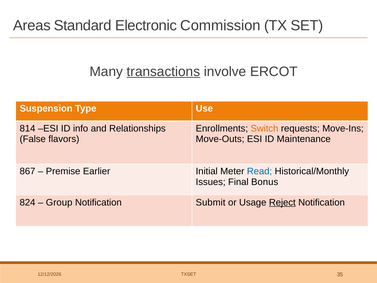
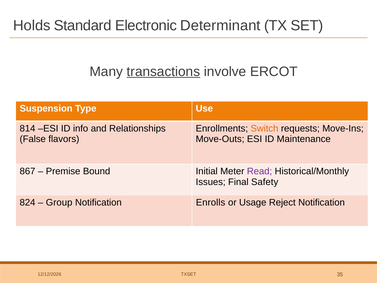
Areas: Areas -> Holds
Commission: Commission -> Determinant
Earlier: Earlier -> Bound
Read colour: blue -> purple
Bonus: Bonus -> Safety
Submit: Submit -> Enrolls
Reject underline: present -> none
